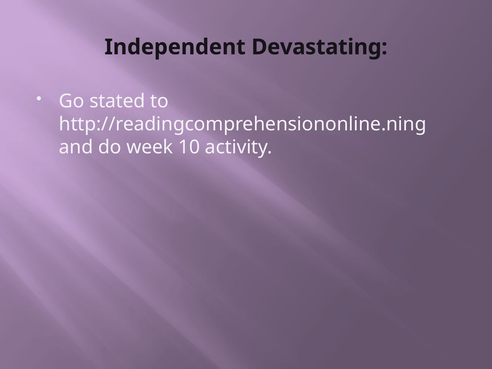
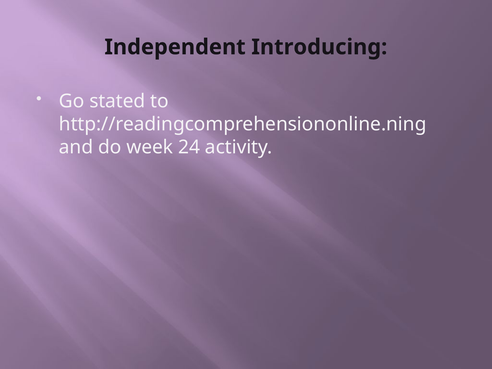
Devastating: Devastating -> Introducing
10: 10 -> 24
